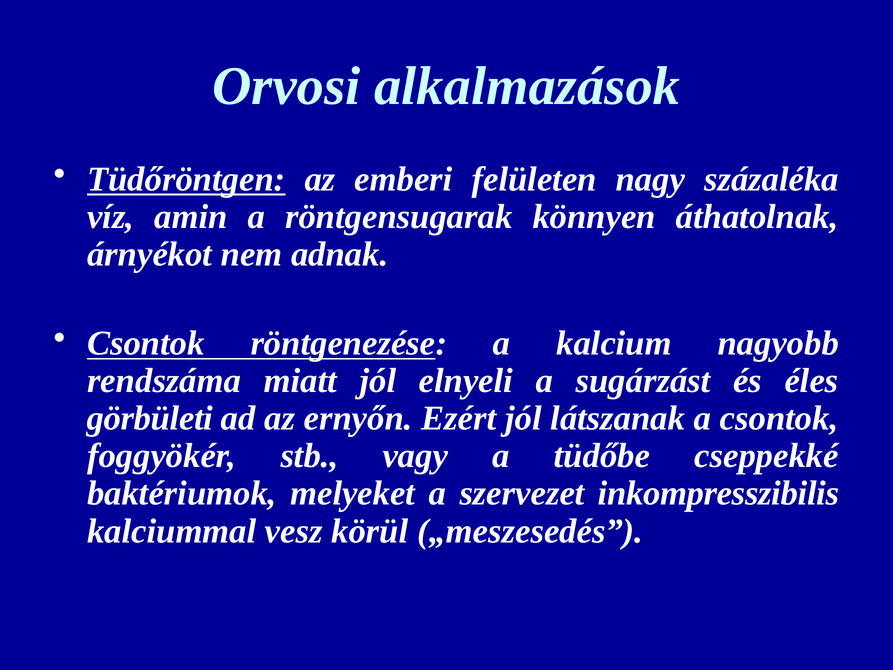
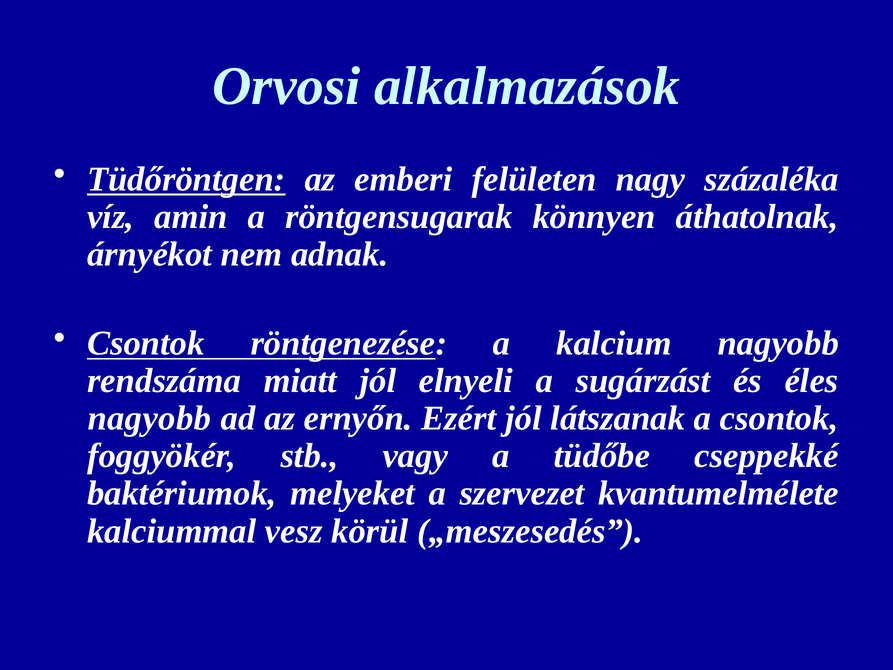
görbületi at (150, 418): görbületi -> nagyobb
inkompresszibilis: inkompresszibilis -> kvantumelmélete
